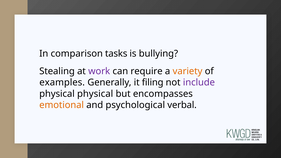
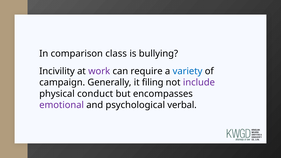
tasks: tasks -> class
Stealing: Stealing -> Incivility
variety colour: orange -> blue
examples: examples -> campaign
physical physical: physical -> conduct
emotional colour: orange -> purple
